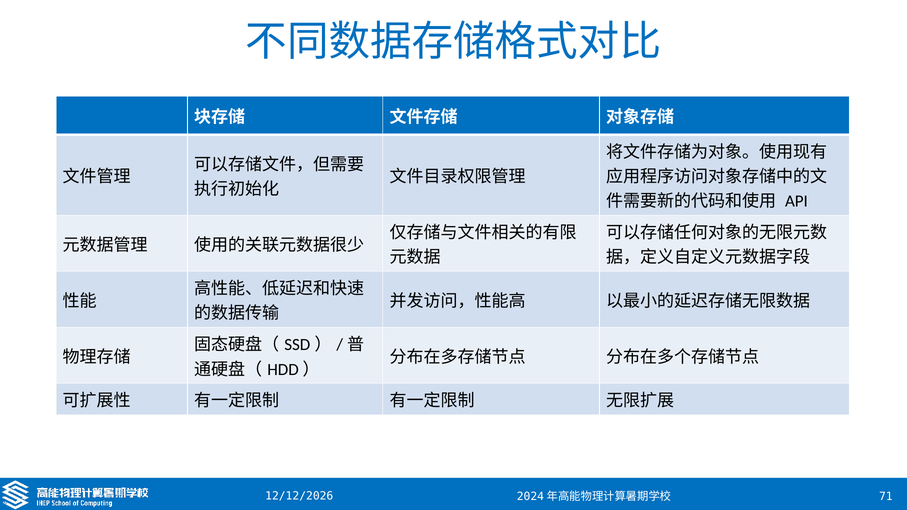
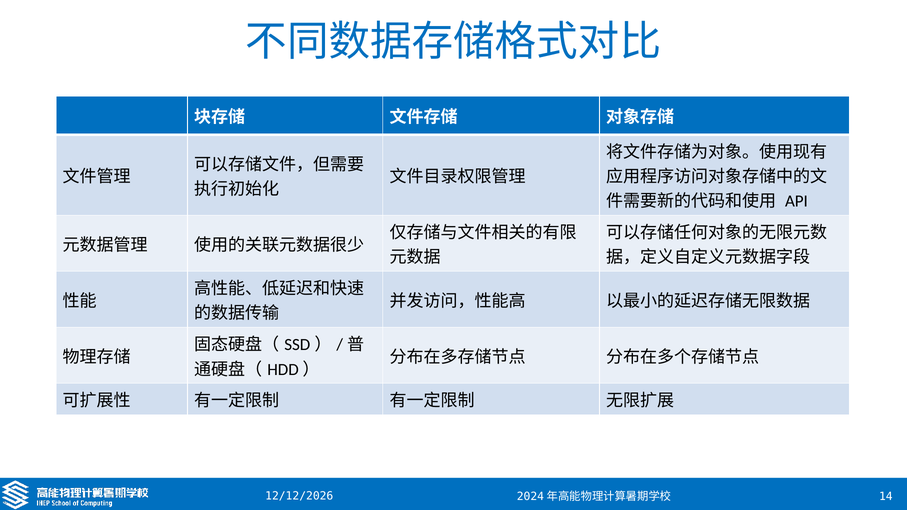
71: 71 -> 14
